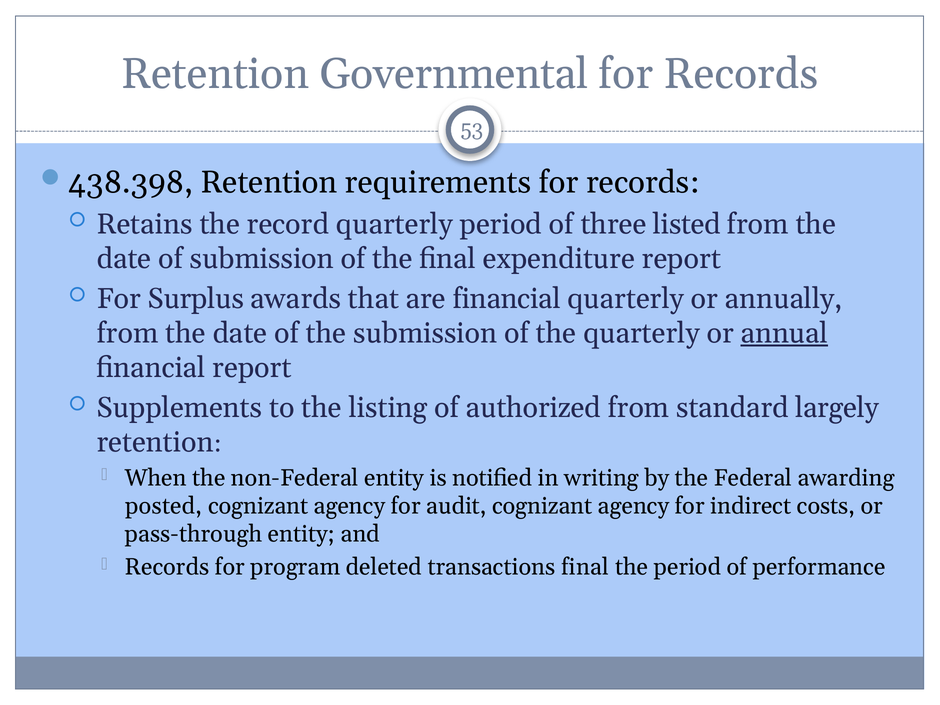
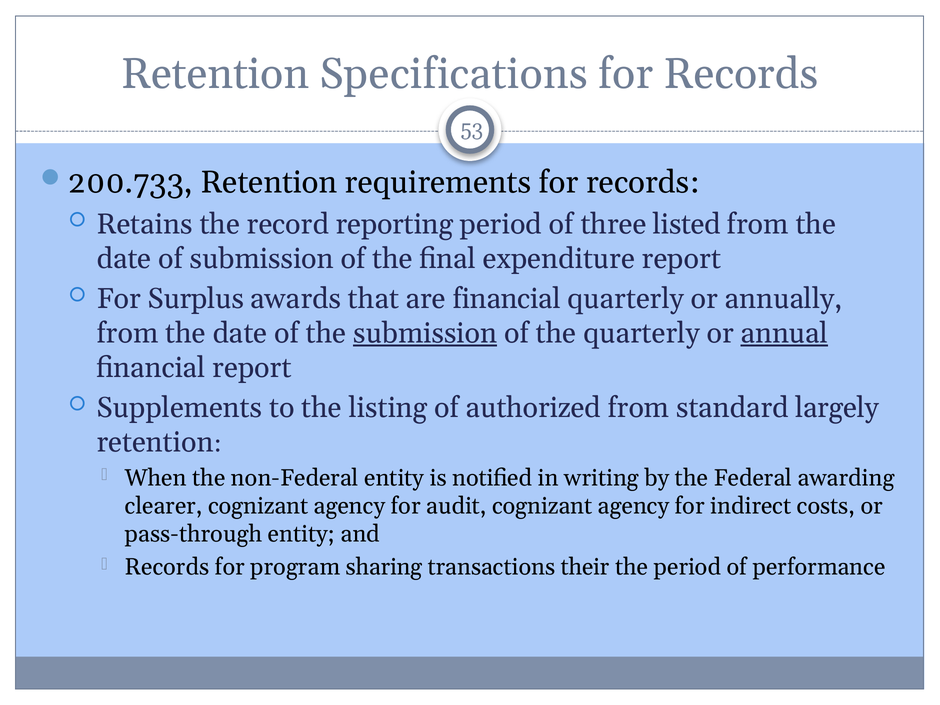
Governmental: Governmental -> Specifications
438.398: 438.398 -> 200.733
record quarterly: quarterly -> reporting
submission at (425, 333) underline: none -> present
posted: posted -> clearer
deleted: deleted -> sharing
transactions final: final -> their
